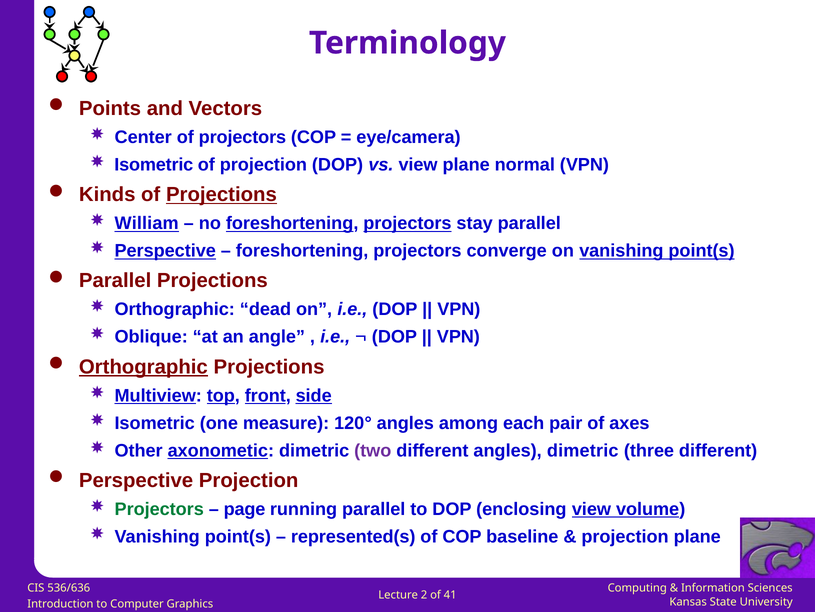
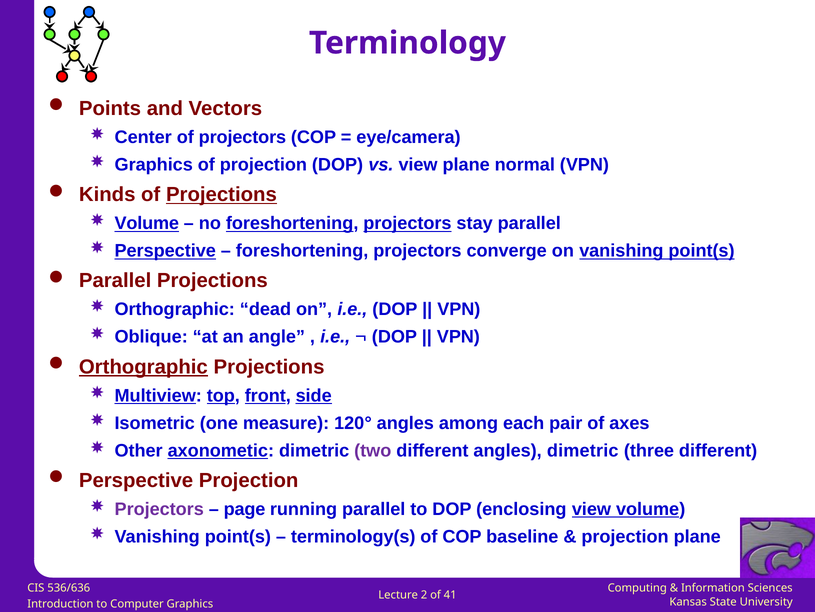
Isometric at (154, 165): Isometric -> Graphics
William at (147, 223): William -> Volume
Projectors at (159, 509) colour: green -> purple
represented(s: represented(s -> terminology(s
